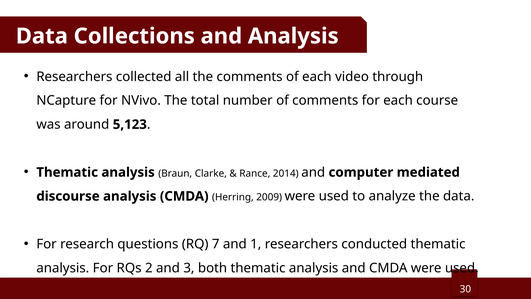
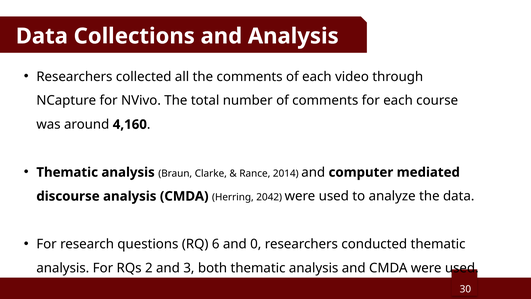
5,123: 5,123 -> 4,160
2009: 2009 -> 2042
7: 7 -> 6
1: 1 -> 0
